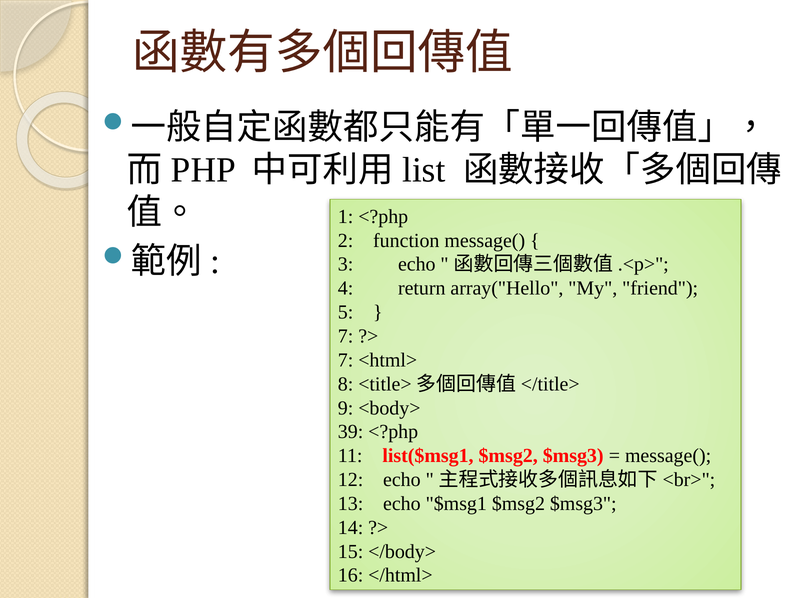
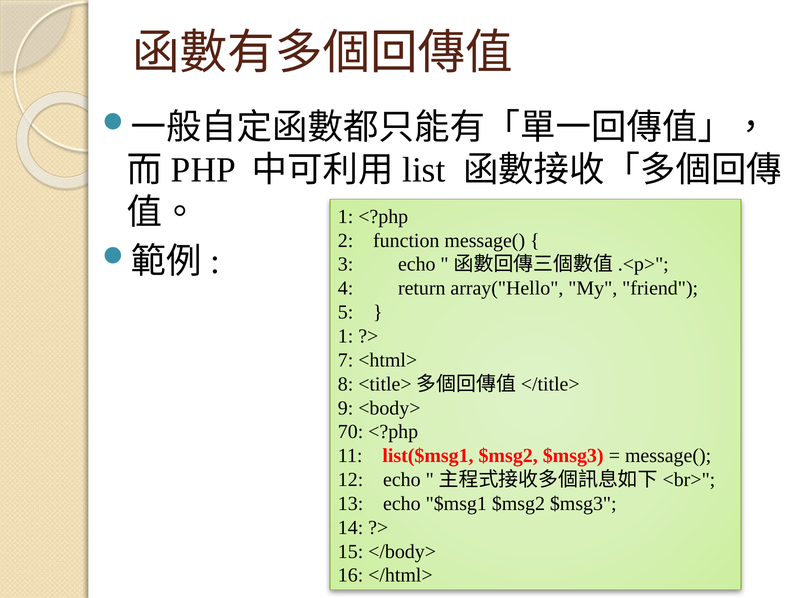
7 at (346, 336): 7 -> 1
39: 39 -> 70
